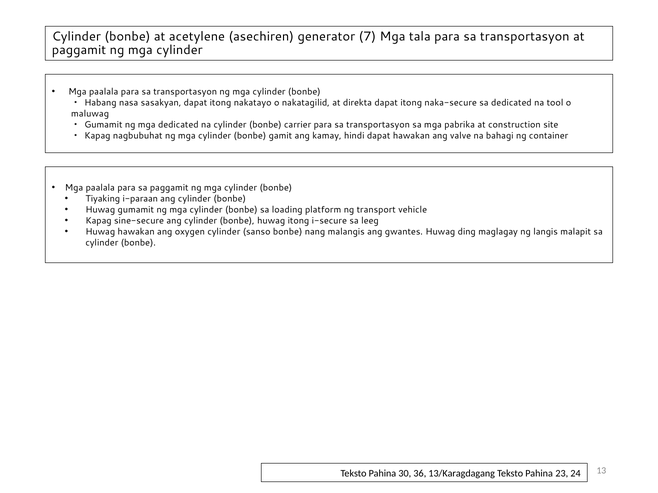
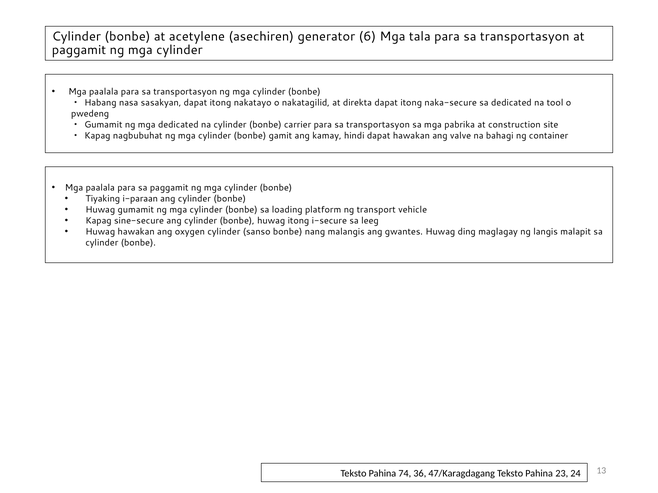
7: 7 -> 6
maluwag: maluwag -> pwedeng
30: 30 -> 74
13/Karagdagang: 13/Karagdagang -> 47/Karagdagang
